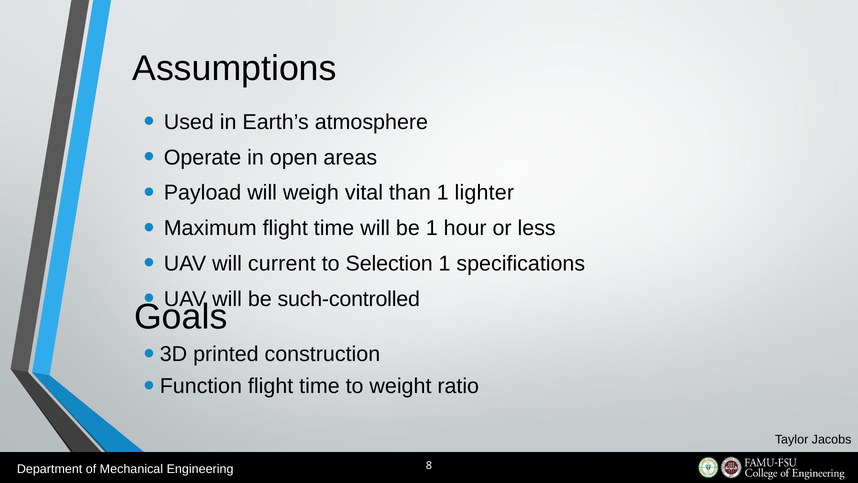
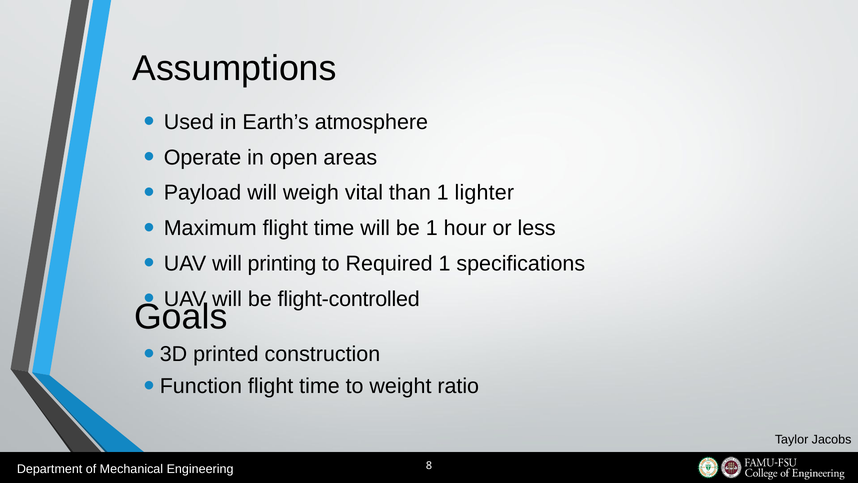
current: current -> printing
Selection: Selection -> Required
such-controlled: such-controlled -> flight-controlled
